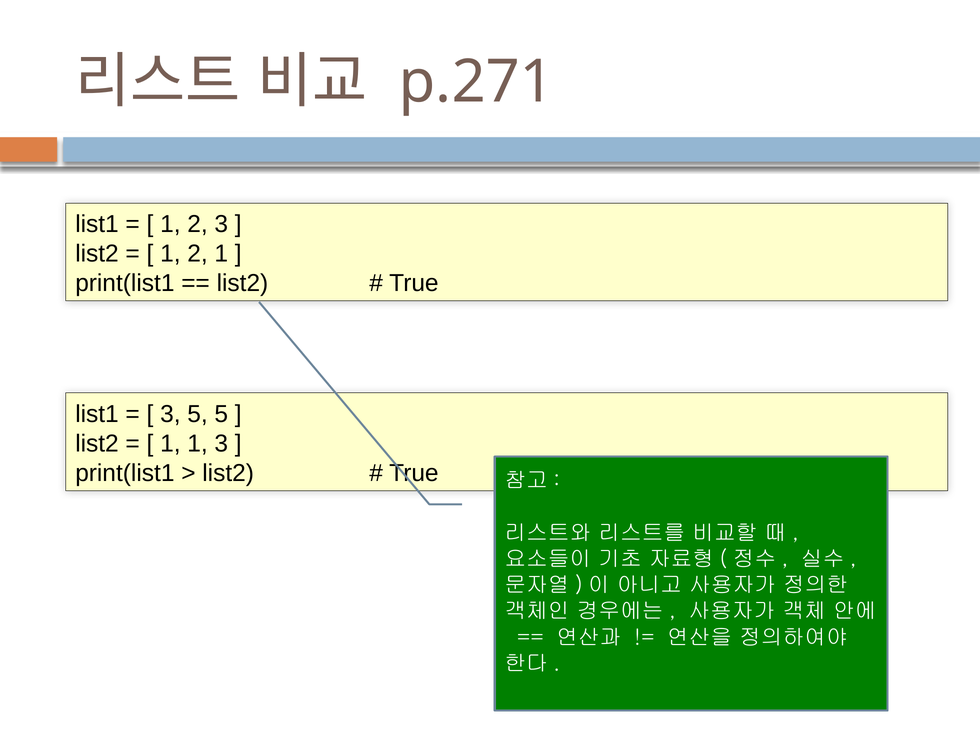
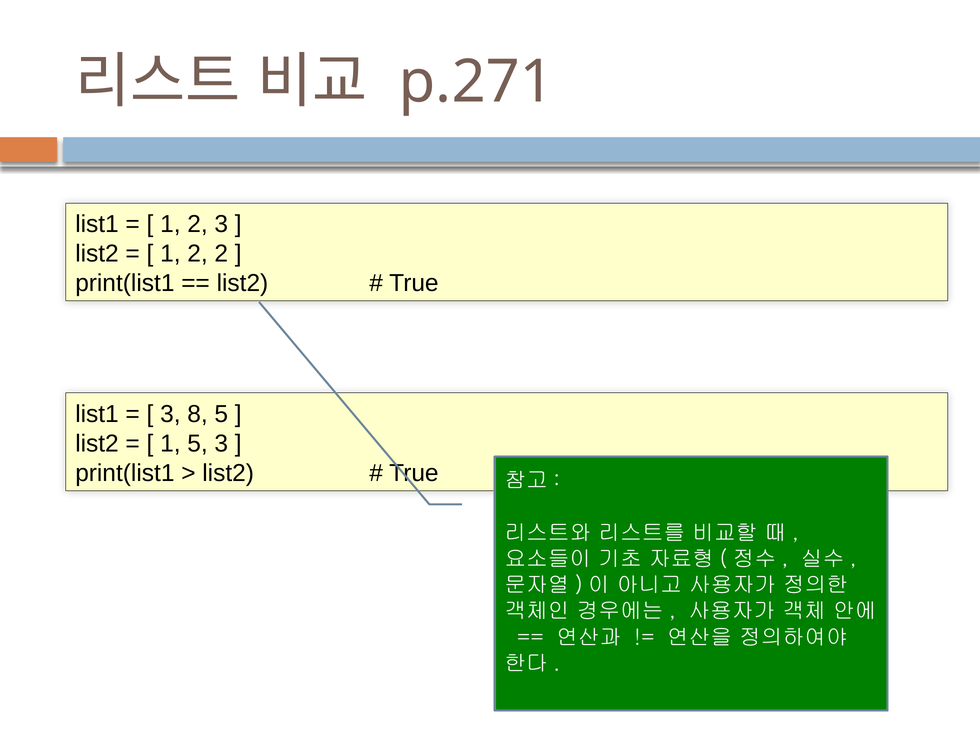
2 1: 1 -> 2
3 5: 5 -> 8
1 1: 1 -> 5
